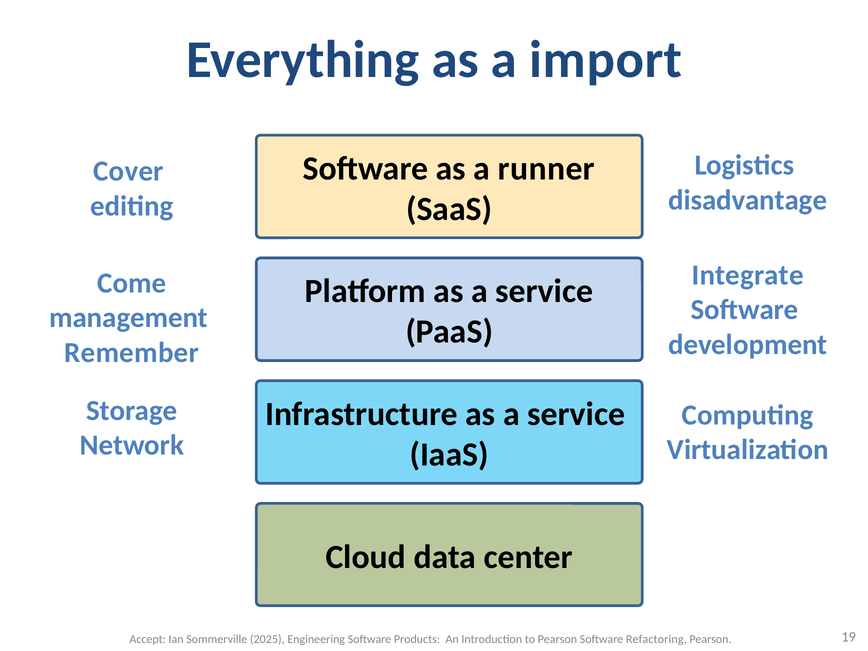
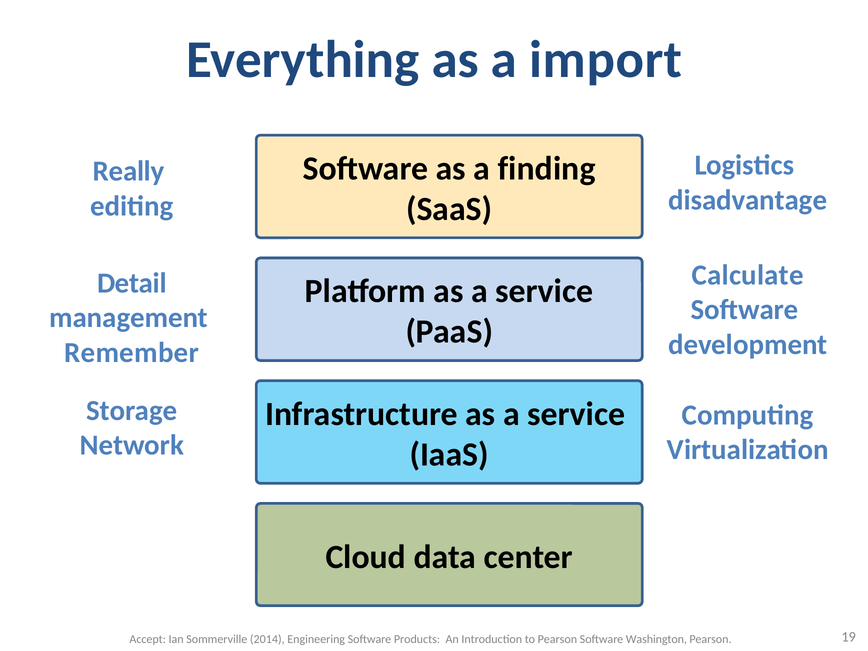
runner: runner -> finding
Cover: Cover -> Really
Integrate: Integrate -> Calculate
Come: Come -> Detail
2025: 2025 -> 2014
Refactoring: Refactoring -> Washington
